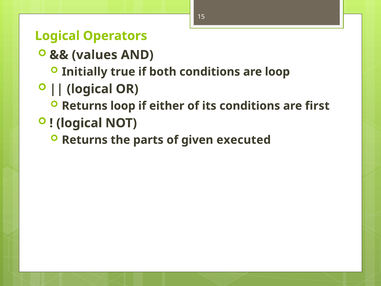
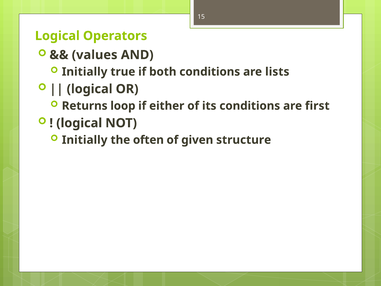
are loop: loop -> lists
Returns at (85, 140): Returns -> Initially
parts: parts -> often
executed: executed -> structure
